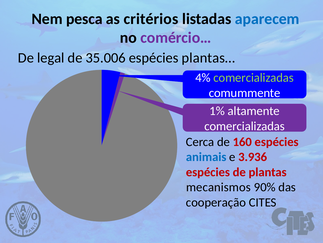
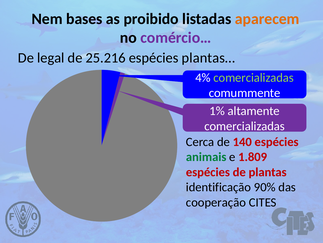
pesca: pesca -> bases
critérios: critérios -> proibido
aparecem colour: blue -> orange
35.006: 35.006 -> 25.216
160: 160 -> 140
animais colour: blue -> green
3.936: 3.936 -> 1.809
mecanismos: mecanismos -> identificação
